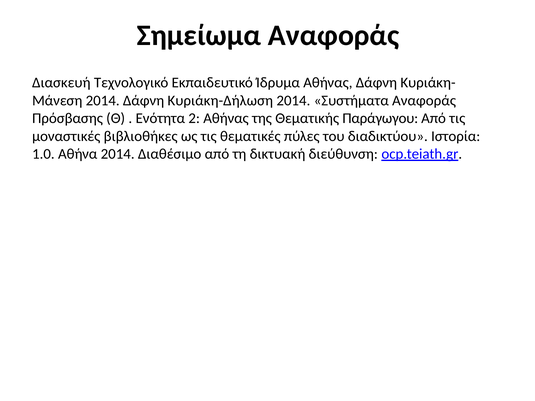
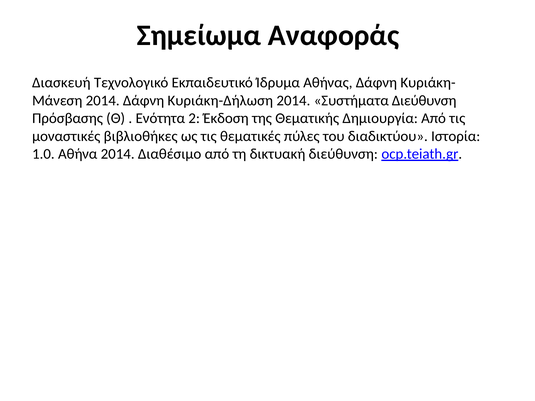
Συστήματα Αναφοράς: Αναφοράς -> Διεύθυνση
2 Αθήνας: Αθήνας -> Έκδοση
Παράγωγου: Παράγωγου -> Δημιουργία
